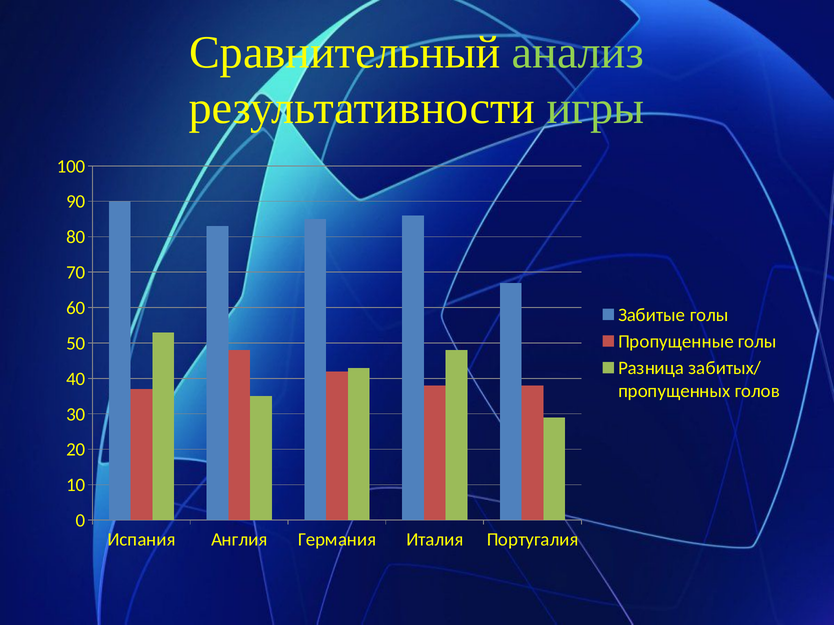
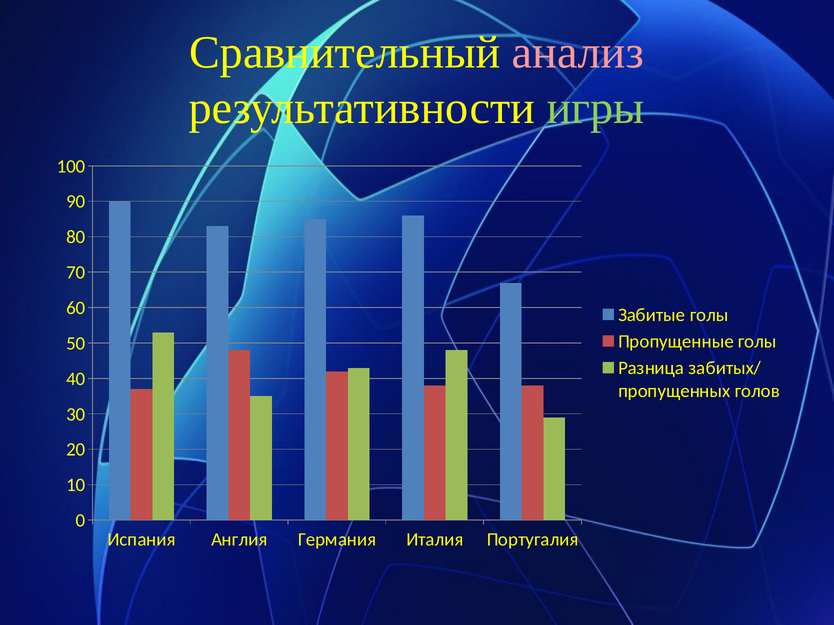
анализ colour: light green -> pink
